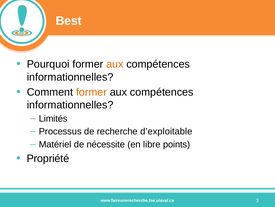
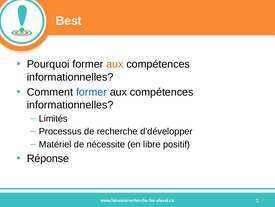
former at (91, 92) colour: orange -> blue
d’exploitable: d’exploitable -> d’développer
points: points -> positif
Propriété: Propriété -> Réponse
